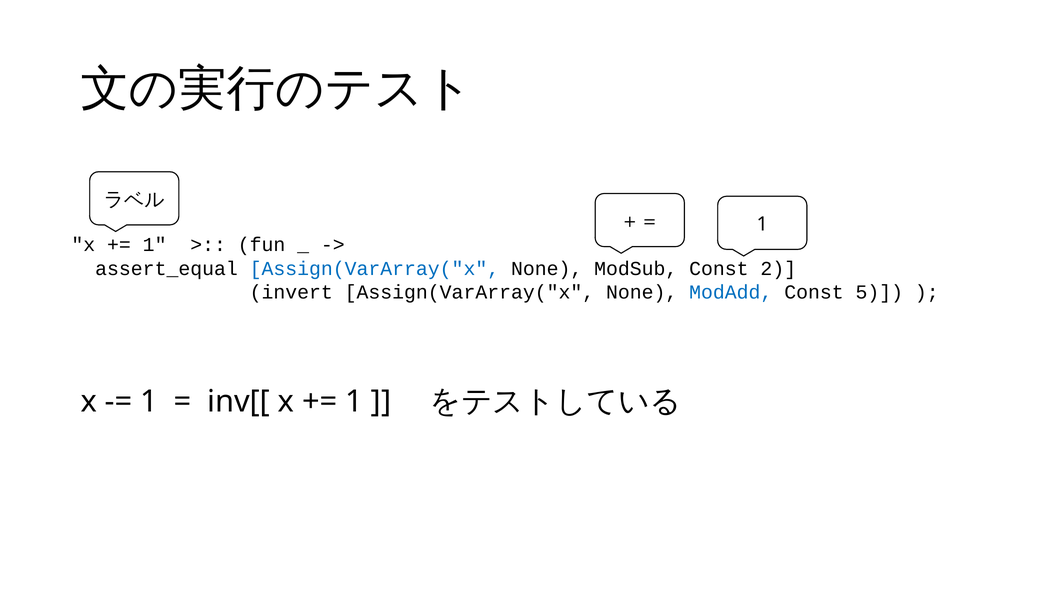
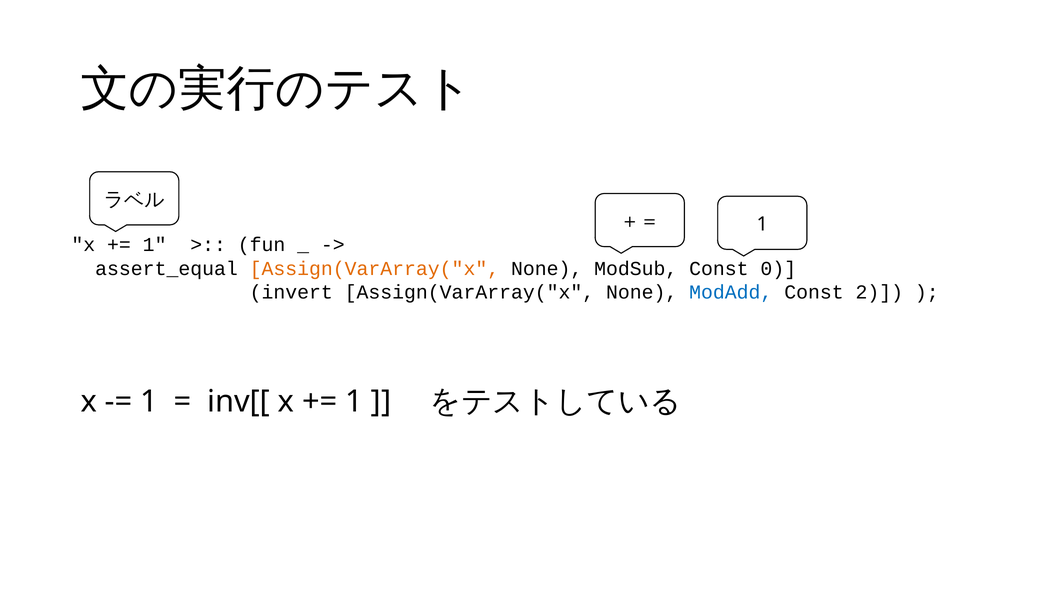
Assign(VarArray("x at (374, 268) colour: blue -> orange
2: 2 -> 0
5: 5 -> 2
